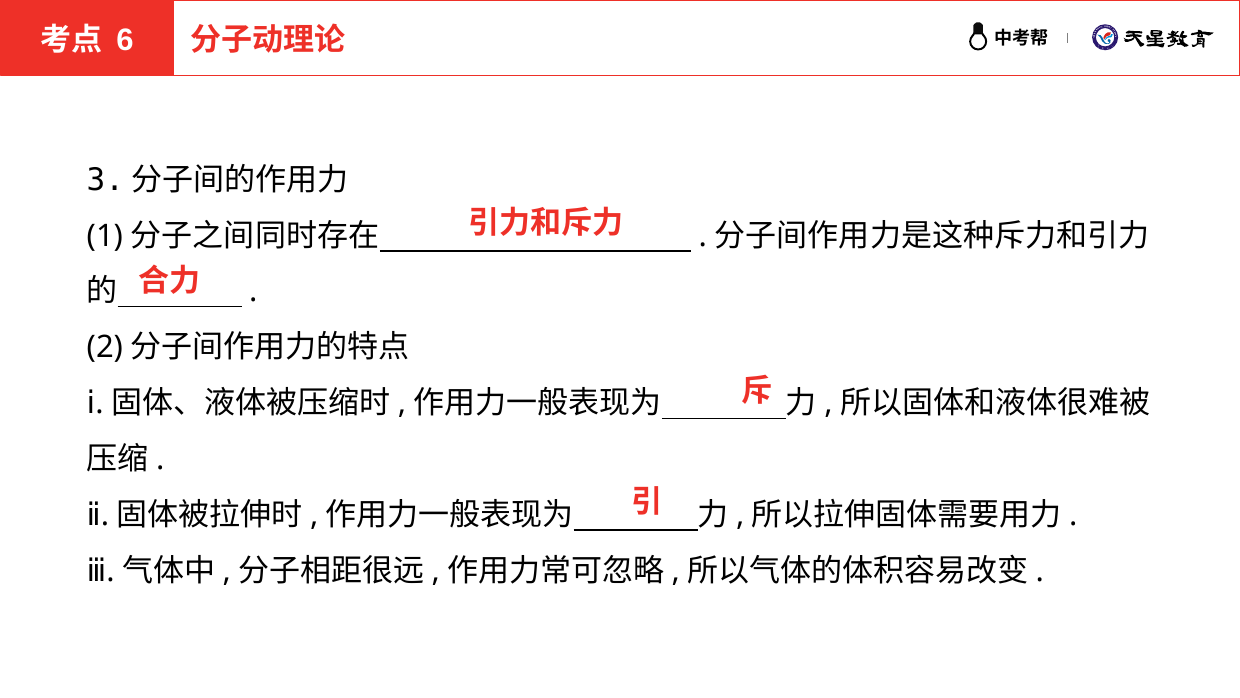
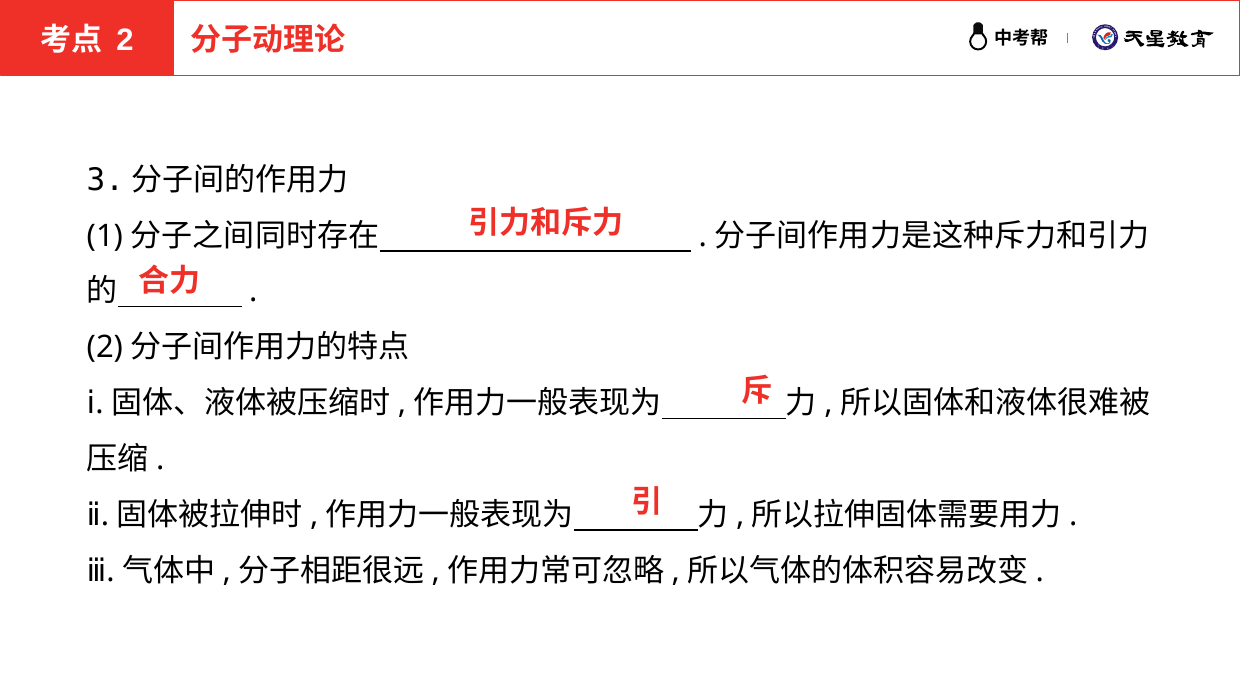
6 at (125, 40): 6 -> 2
